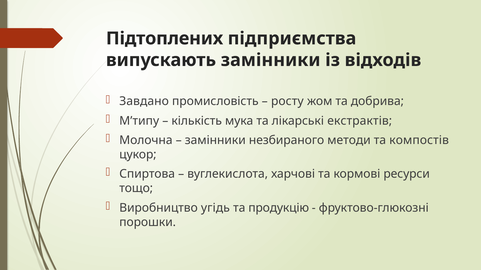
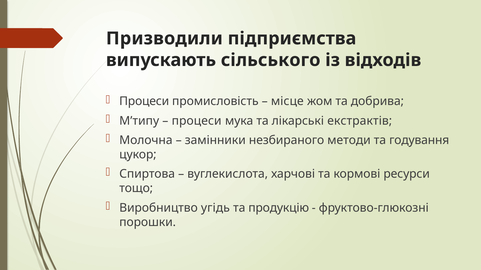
Підтоплених: Підтоплених -> Призводили
випускають замінники: замінники -> сільського
Завдано at (144, 102): Завдано -> Процеси
росту: росту -> місце
кількість at (197, 121): кількість -> процеси
компостів: компостів -> годування
